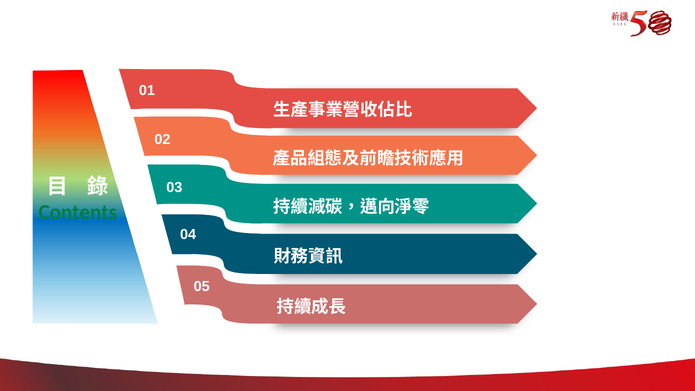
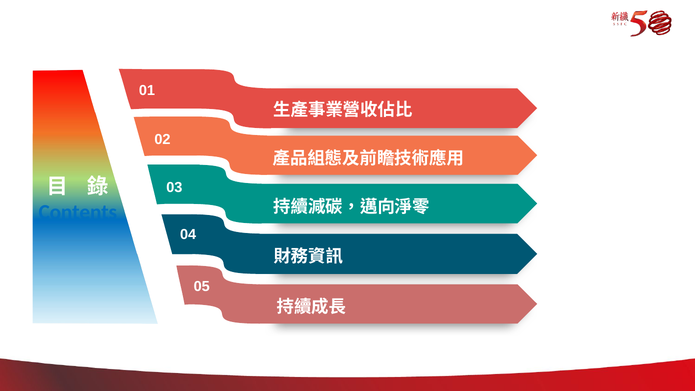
Contents colour: green -> blue
